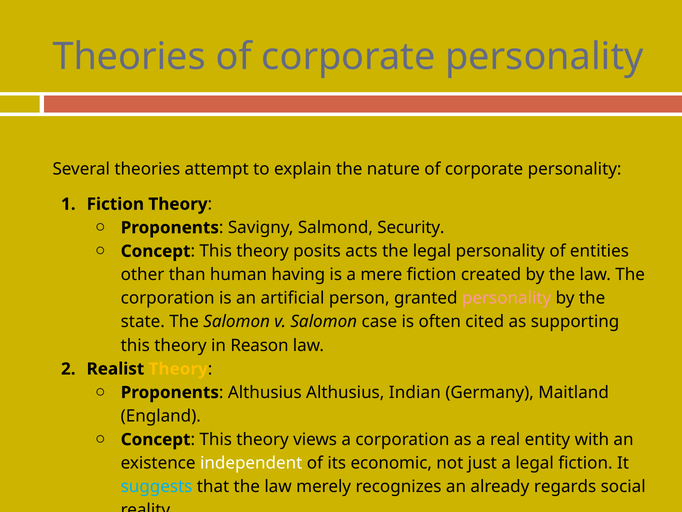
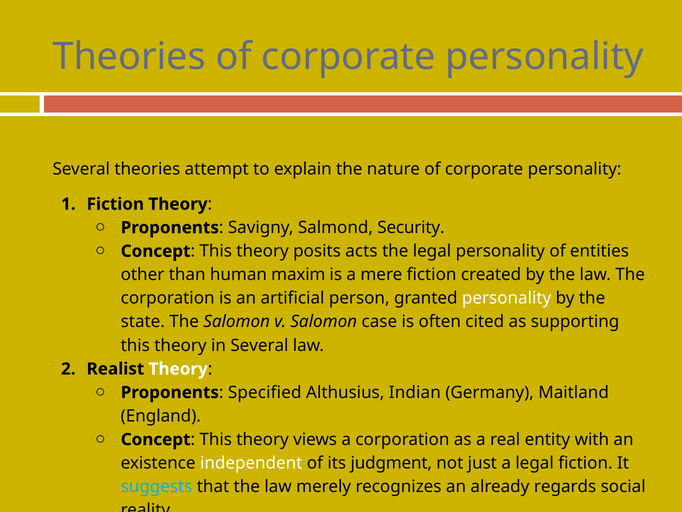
having: having -> maxim
personality at (507, 298) colour: pink -> white
in Reason: Reason -> Several
Theory at (178, 369) colour: yellow -> white
Althusius at (265, 392): Althusius -> Specified
economic: economic -> judgment
